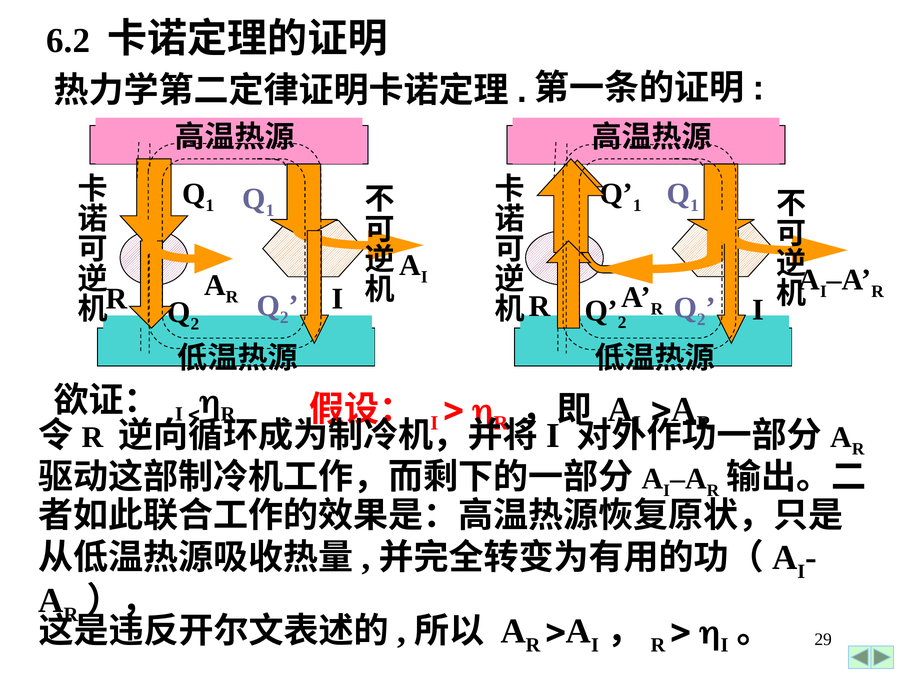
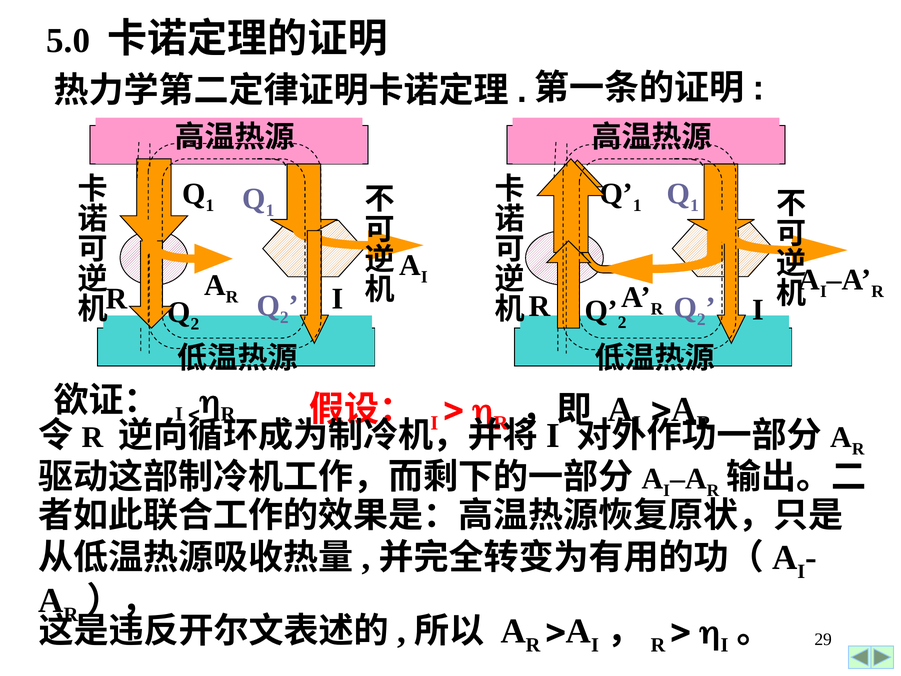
6.2: 6.2 -> 5.0
